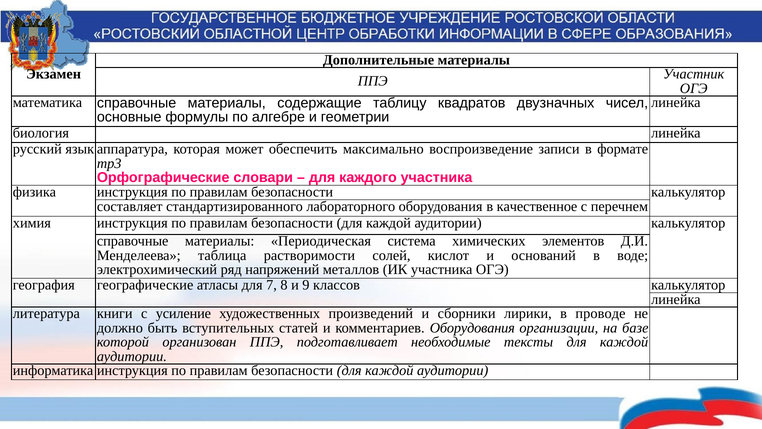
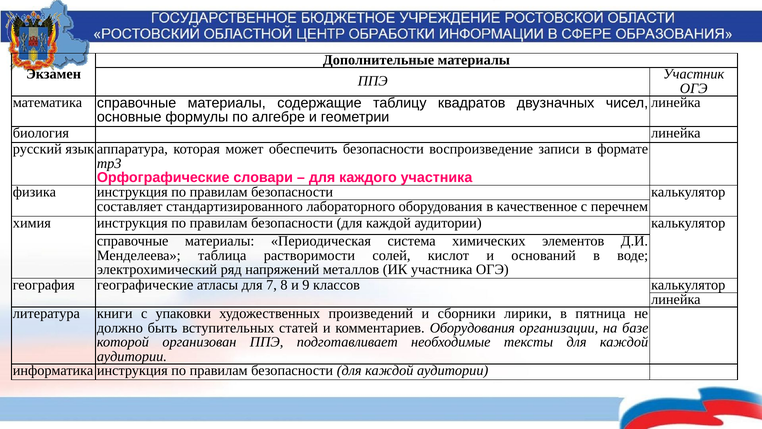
обеспечить максимально: максимально -> безопасности
усиление: усиление -> упаковки
проводе: проводе -> пятница
